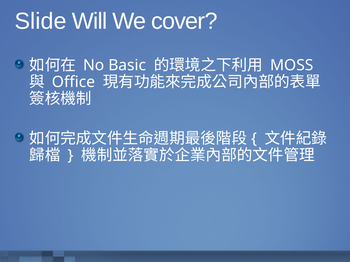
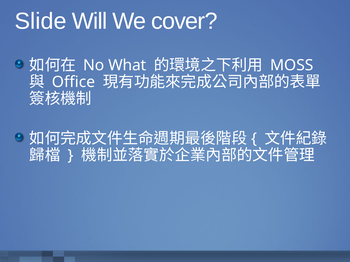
Basic: Basic -> What
